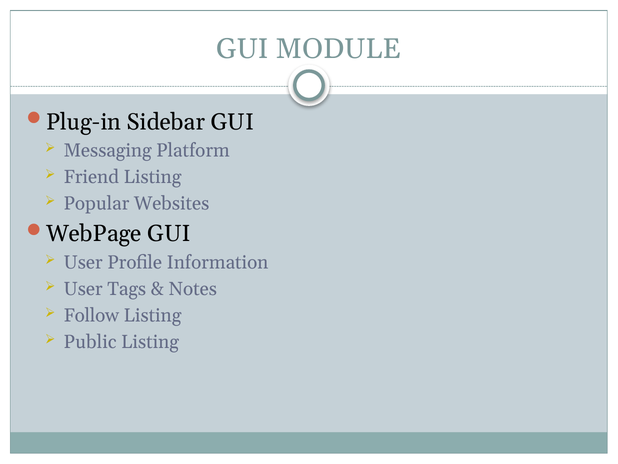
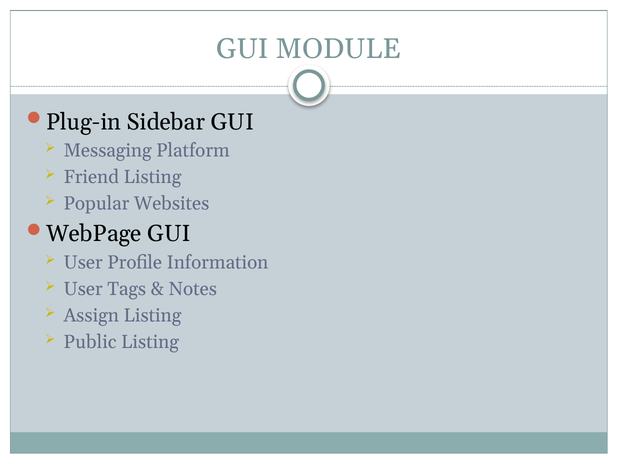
Follow: Follow -> Assign
